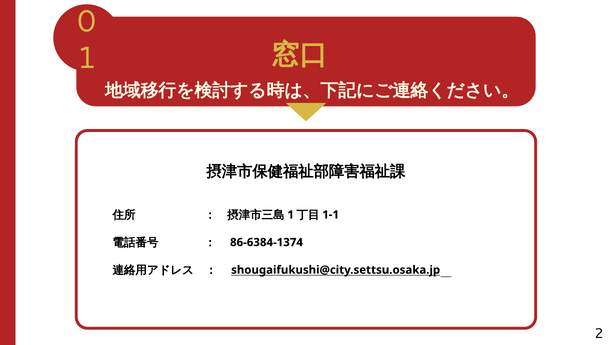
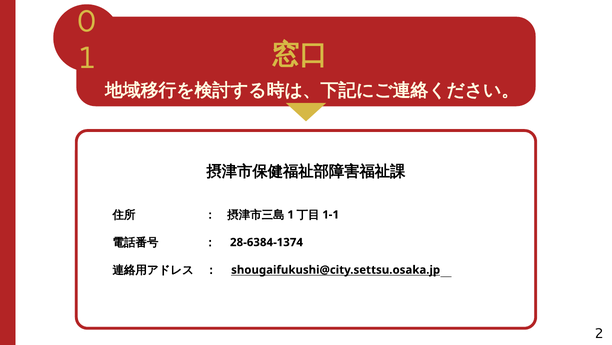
86-6384-1374: 86-6384-1374 -> 28-6384-1374
